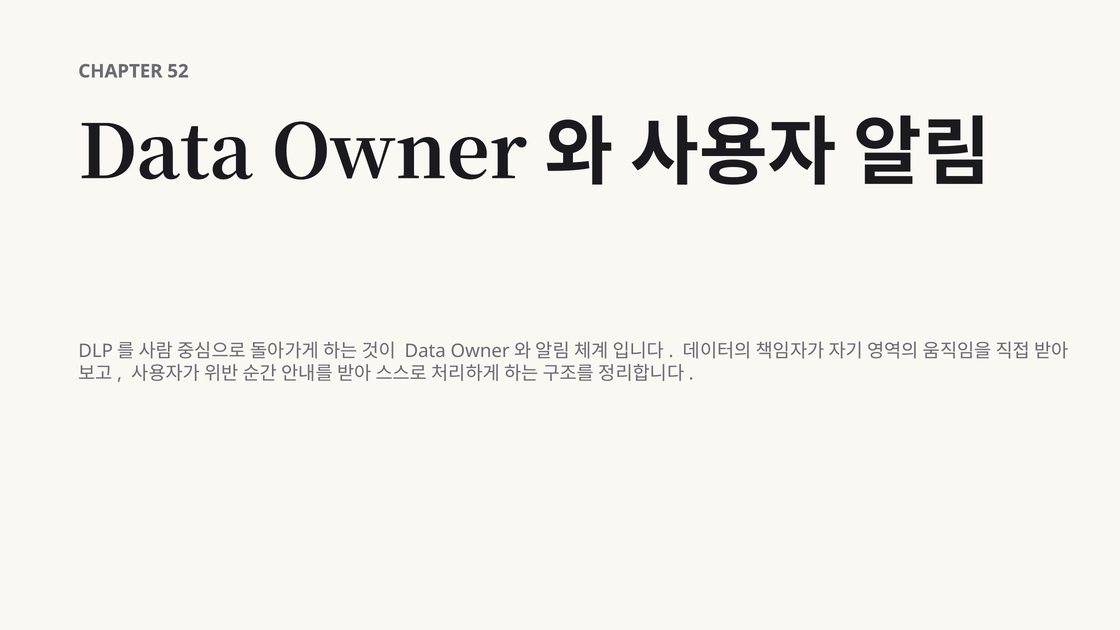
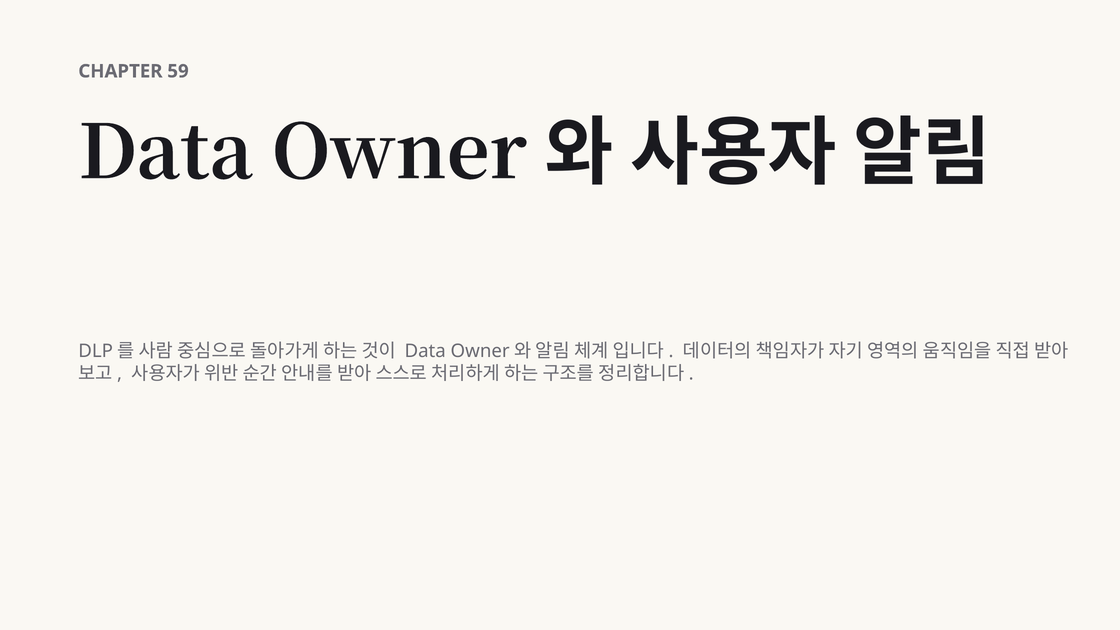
52: 52 -> 59
